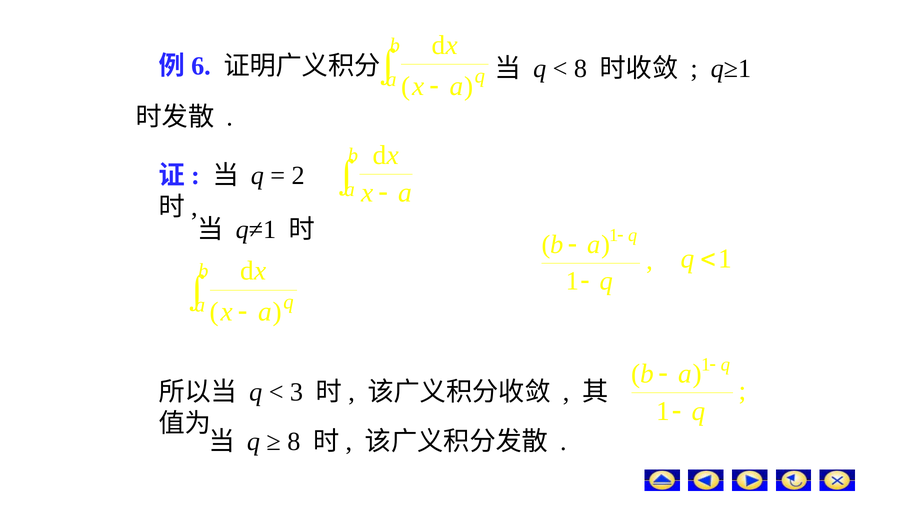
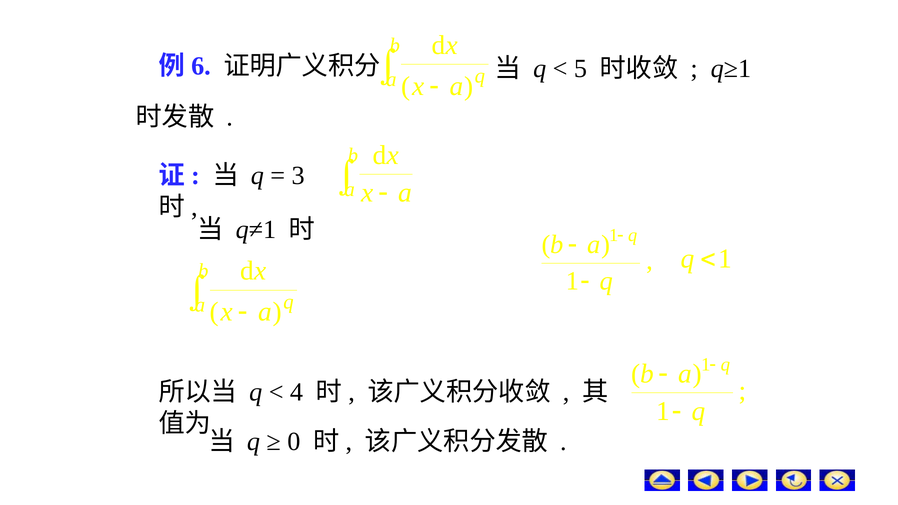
8 at (580, 69): 8 -> 5
2: 2 -> 3
3: 3 -> 4
8 at (294, 442): 8 -> 0
